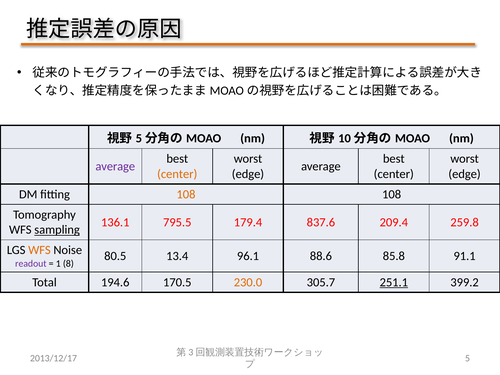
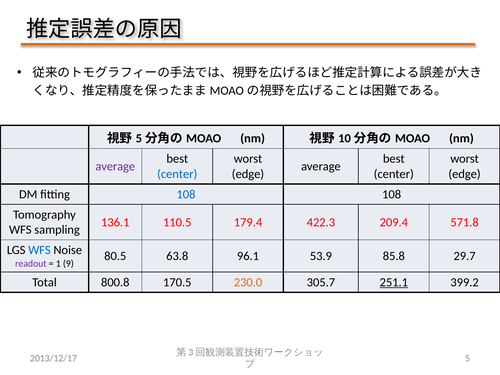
center at (177, 174) colour: orange -> blue
108 at (186, 194) colour: orange -> blue
795.5: 795.5 -> 110.5
837.6: 837.6 -> 422.3
259.8: 259.8 -> 571.8
sampling underline: present -> none
WFS at (39, 250) colour: orange -> blue
13.4: 13.4 -> 63.8
88.6: 88.6 -> 53.9
91.1: 91.1 -> 29.7
8: 8 -> 9
194.6: 194.6 -> 800.8
